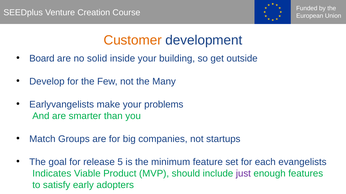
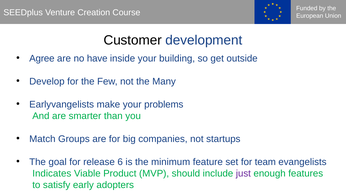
Customer colour: orange -> black
Board: Board -> Agree
solid: solid -> have
5: 5 -> 6
each: each -> team
